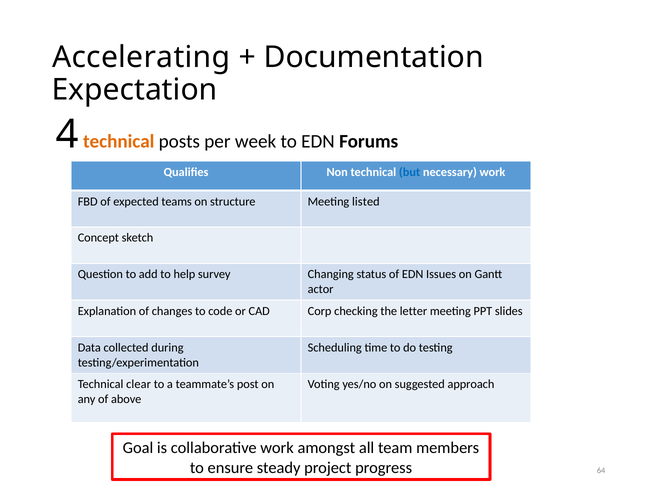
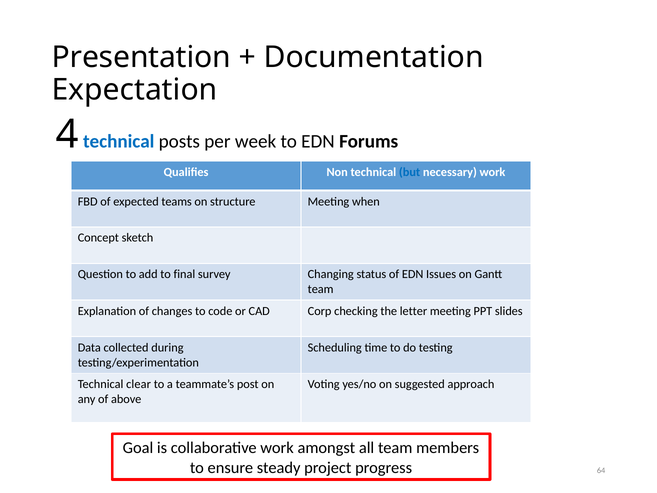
Accelerating: Accelerating -> Presentation
technical at (119, 141) colour: orange -> blue
listed: listed -> when
help: help -> final
actor at (321, 289): actor -> team
